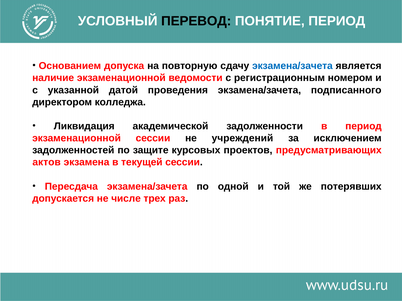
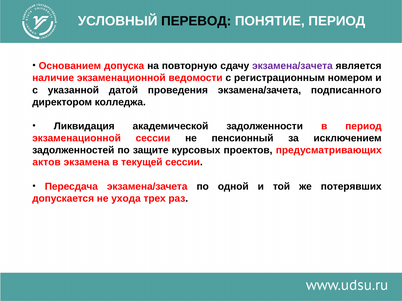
экзамена/зачета at (292, 66) colour: blue -> purple
учреждений: учреждений -> пенсионный
числе: числе -> ухода
